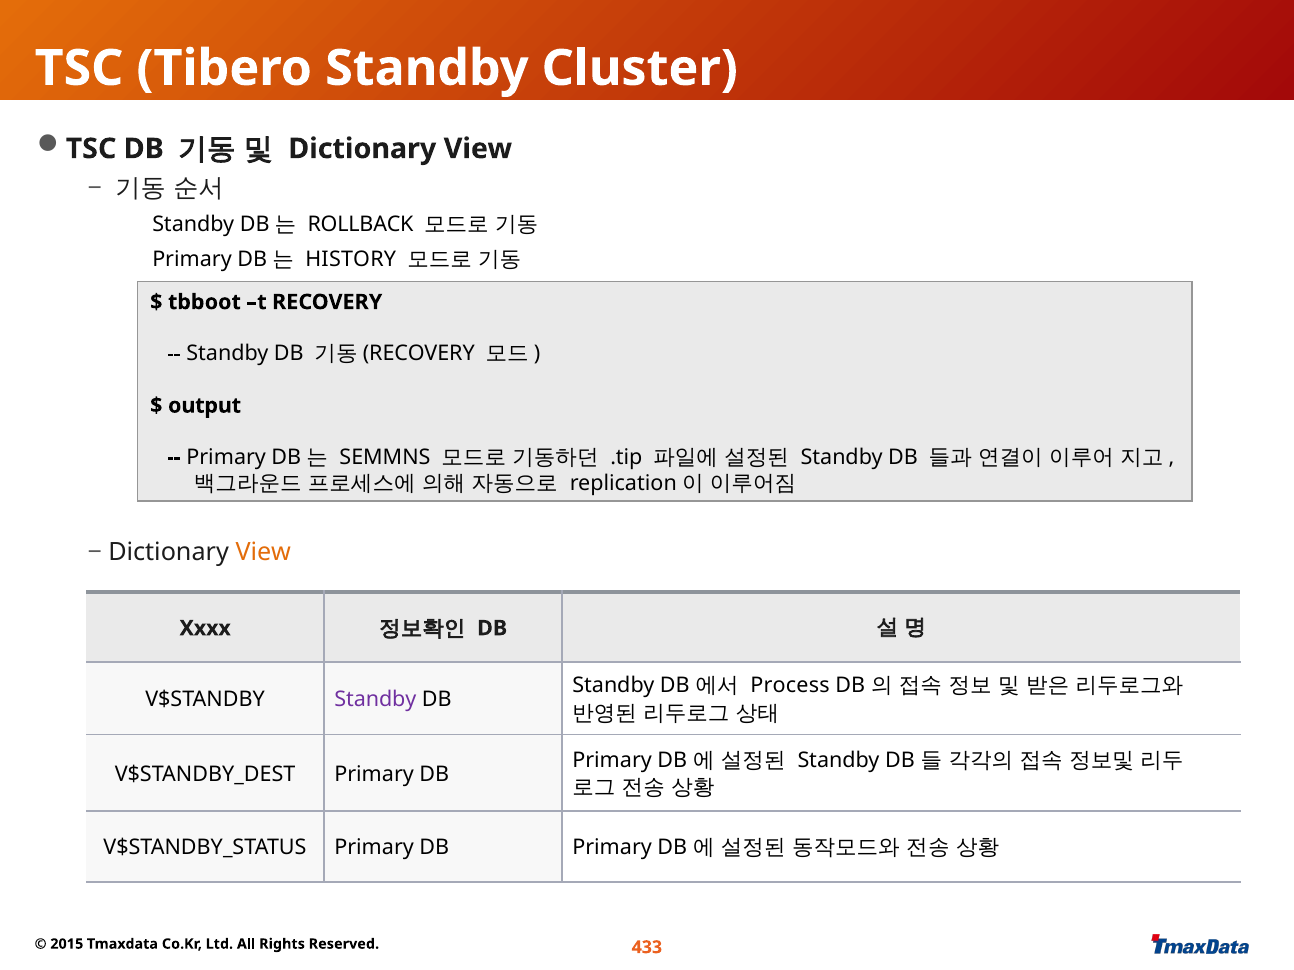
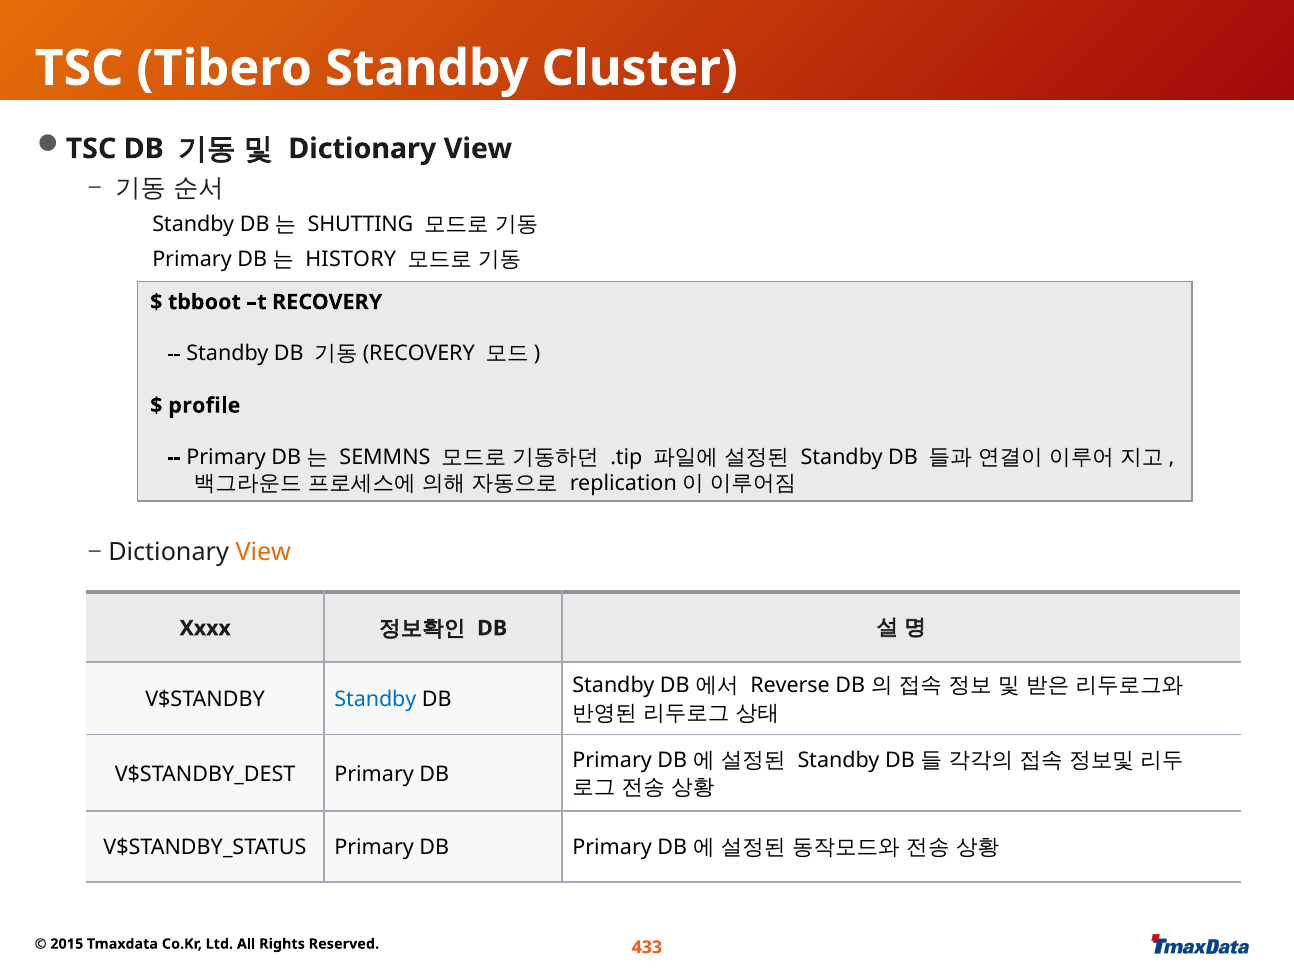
ROLLBACK: ROLLBACK -> SHUTTING
output: output -> profile
Process: Process -> Reverse
Standby at (375, 700) colour: purple -> blue
